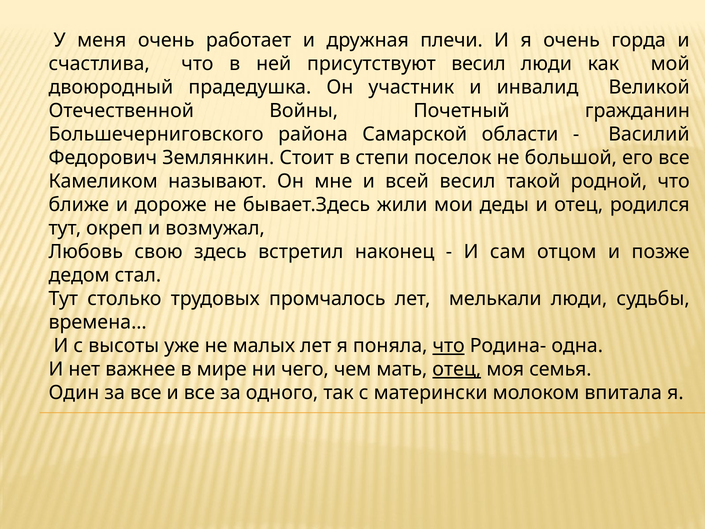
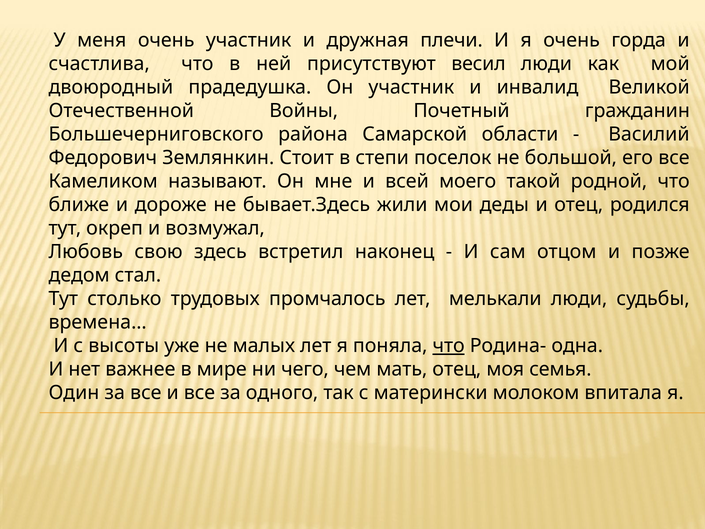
очень работает: работает -> участник
всей весил: весил -> моего
отец at (457, 369) underline: present -> none
